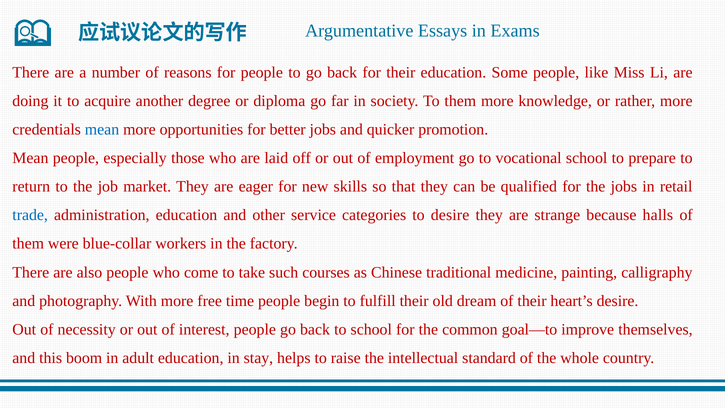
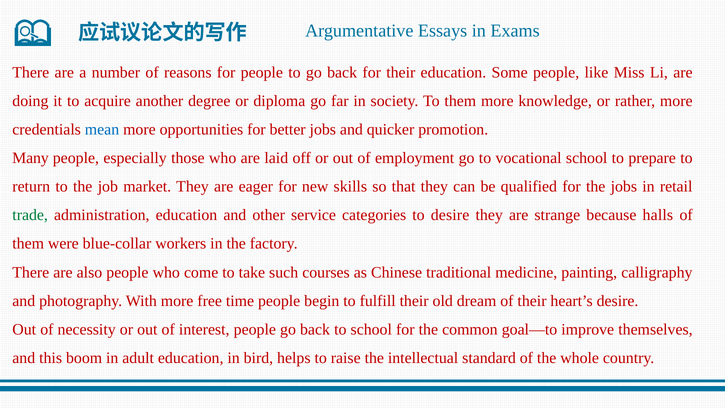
Mean at (30, 158): Mean -> Many
trade colour: blue -> green
stay: stay -> bird
